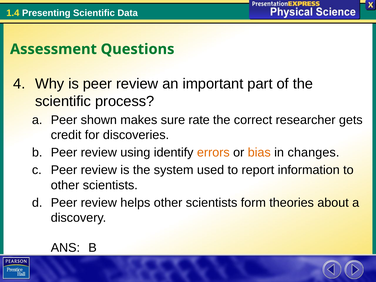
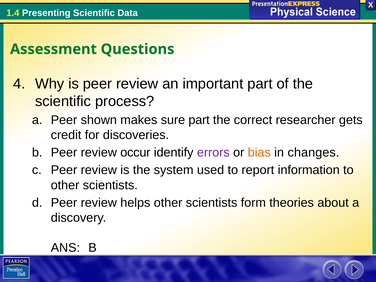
sure rate: rate -> part
using: using -> occur
errors colour: orange -> purple
